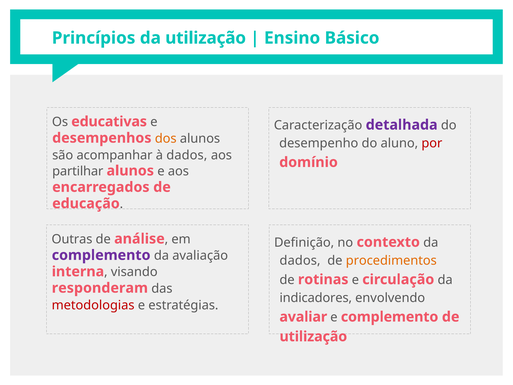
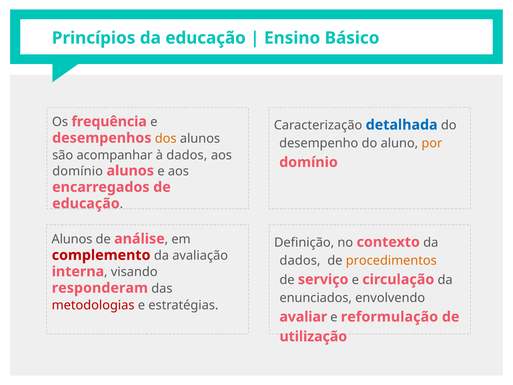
da utilização: utilização -> educação
educativas: educativas -> frequência
detalhada colour: purple -> blue
por colour: red -> orange
partilhar at (78, 171): partilhar -> domínio
Outras at (72, 239): Outras -> Alunos
complemento at (101, 255) colour: purple -> red
rotinas: rotinas -> serviço
indicadores: indicadores -> enunciados
e complemento: complemento -> reformulação
